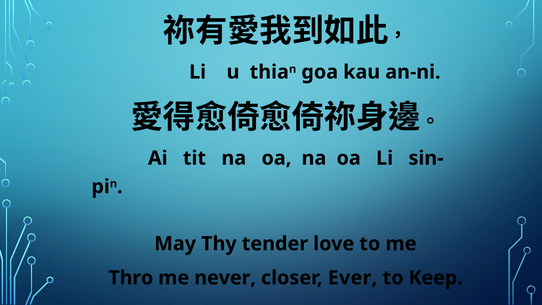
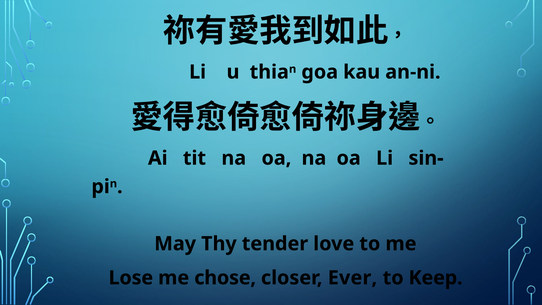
Thro: Thro -> Lose
never: never -> chose
